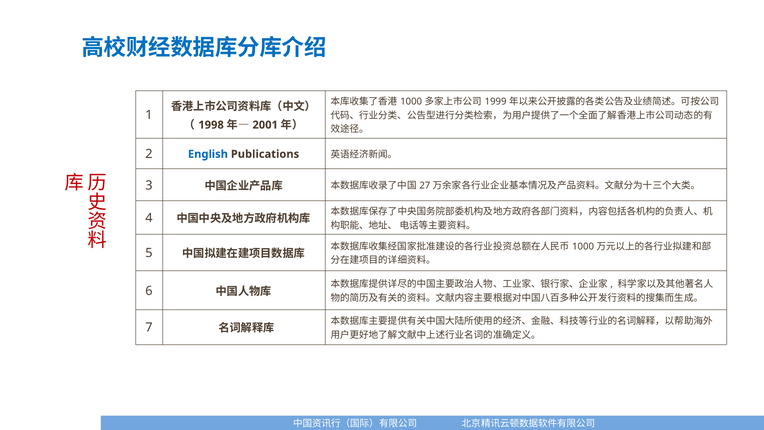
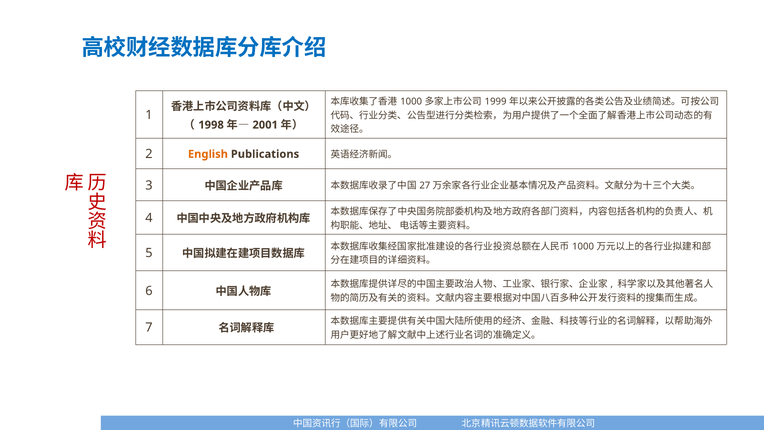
English colour: blue -> orange
